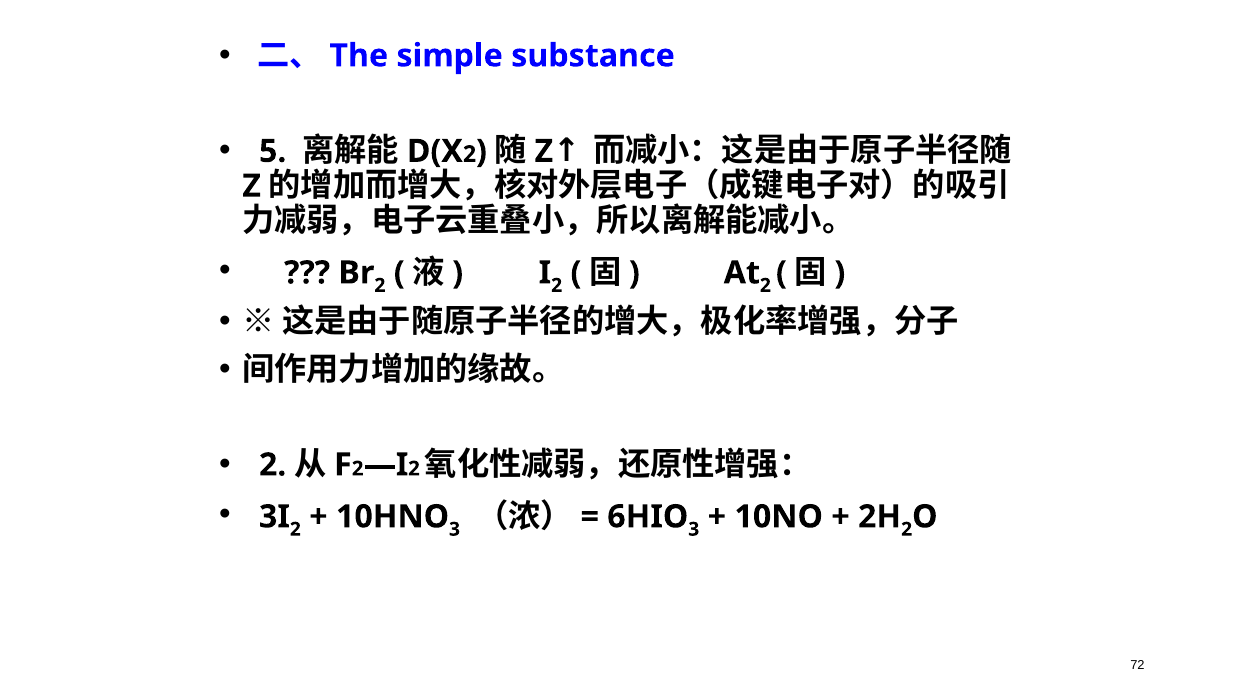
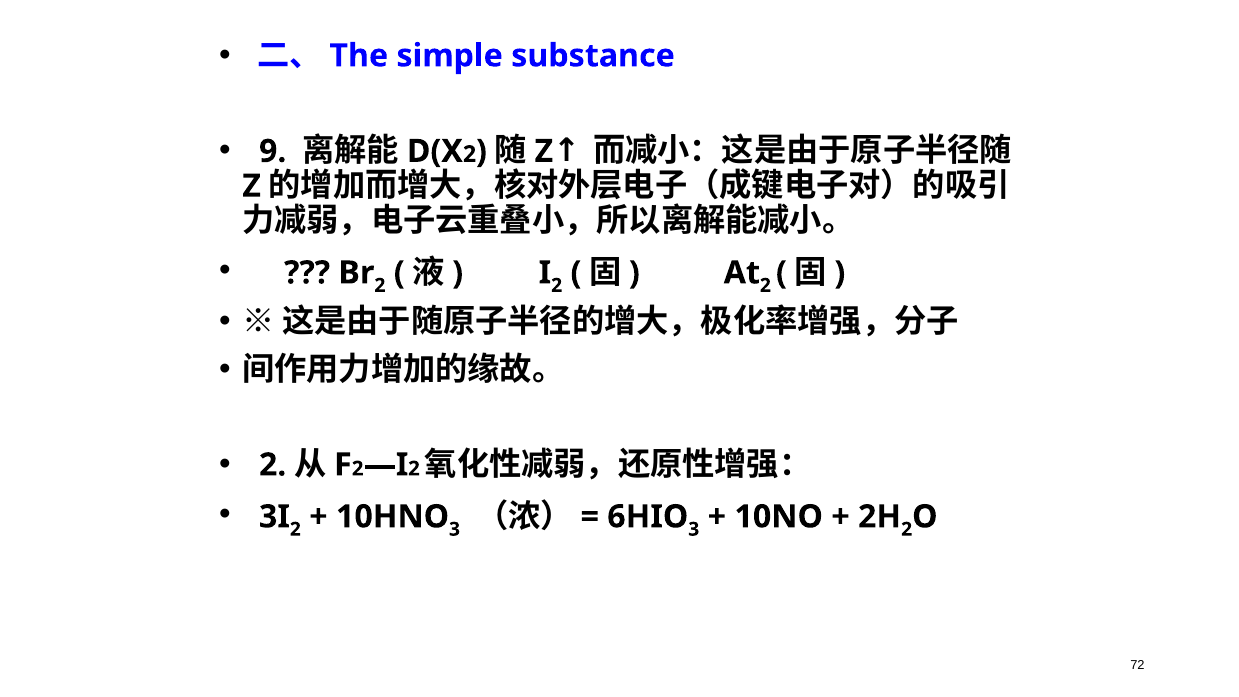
5: 5 -> 9
